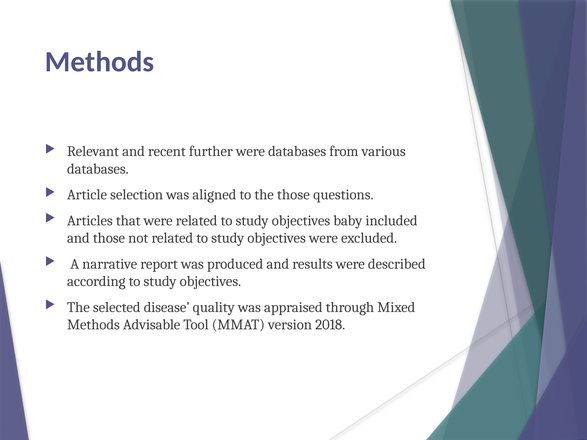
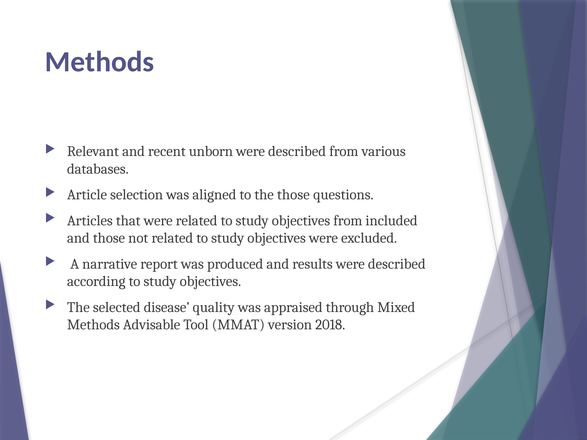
further: further -> unborn
databases at (297, 151): databases -> described
objectives baby: baby -> from
